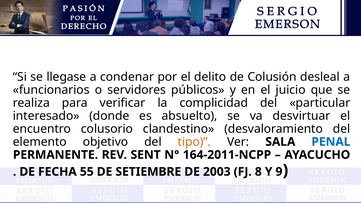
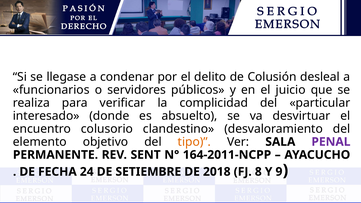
PENAL colour: blue -> purple
55: 55 -> 24
2003: 2003 -> 2018
